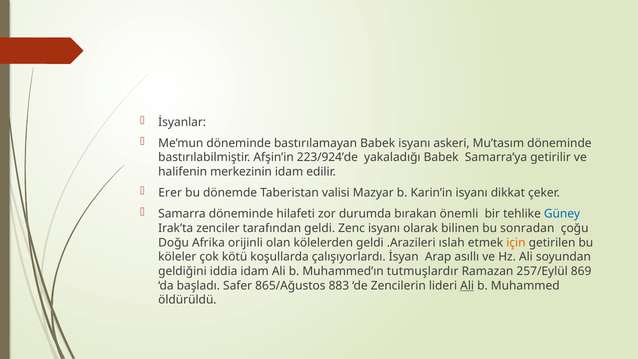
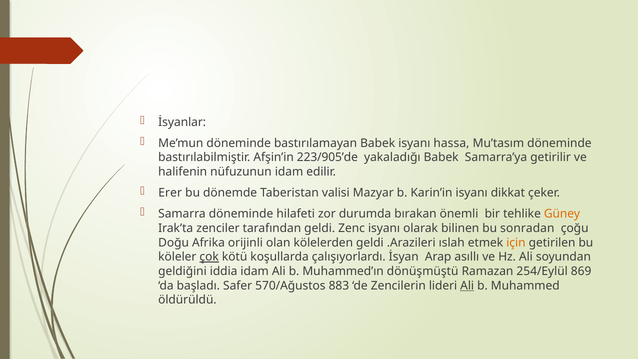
askeri: askeri -> hassa
223/924’de: 223/924’de -> 223/905’de
merkezinin: merkezinin -> nüfuzunun
Güney colour: blue -> orange
çok underline: none -> present
tutmuşlardır: tutmuşlardır -> dönüşmüştü
257/Eylül: 257/Eylül -> 254/Eylül
865/Ağustos: 865/Ağustos -> 570/Ağustos
